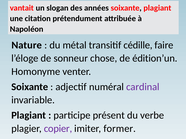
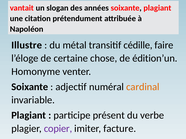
Nature: Nature -> Illustre
sonneur: sonneur -> certaine
cardinal colour: purple -> orange
former: former -> facture
